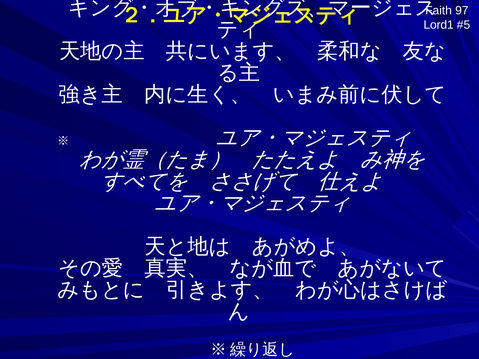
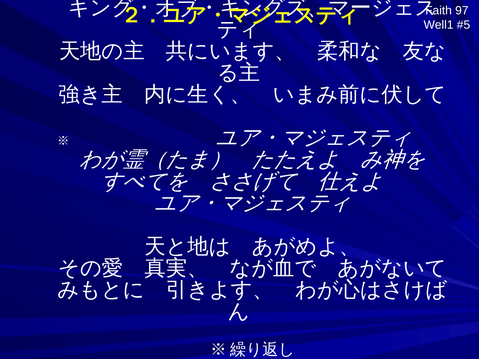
Lord1: Lord1 -> Well1
